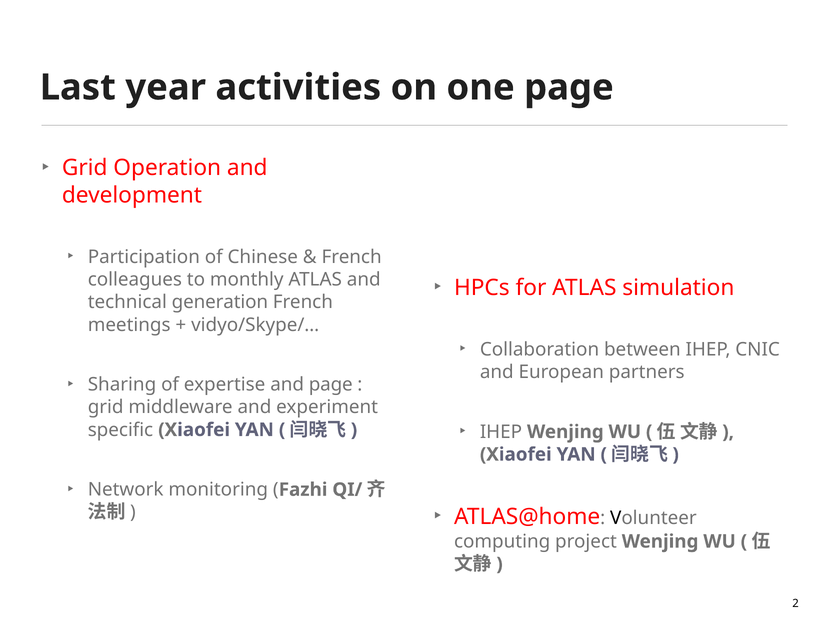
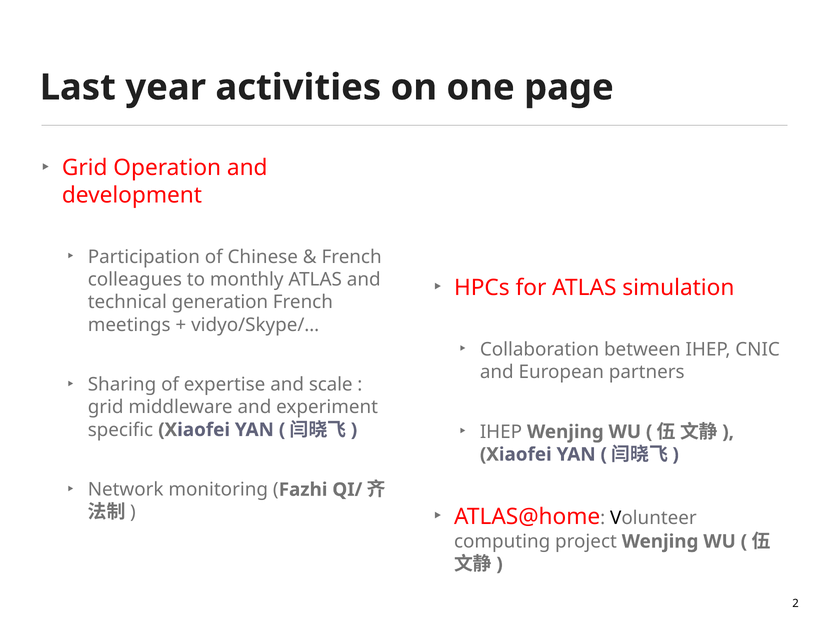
and page: page -> scale
